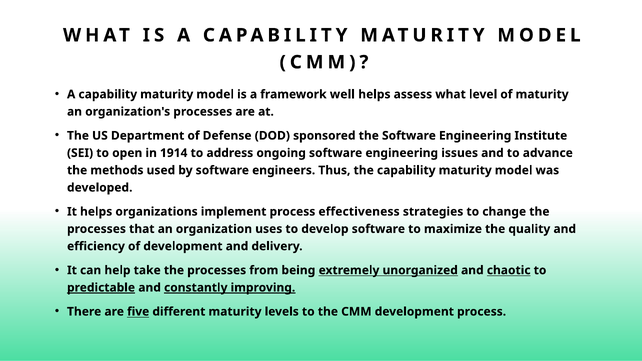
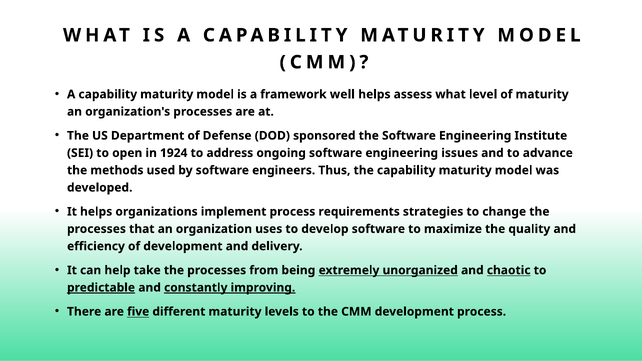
1914: 1914 -> 1924
effectiveness: effectiveness -> requirements
